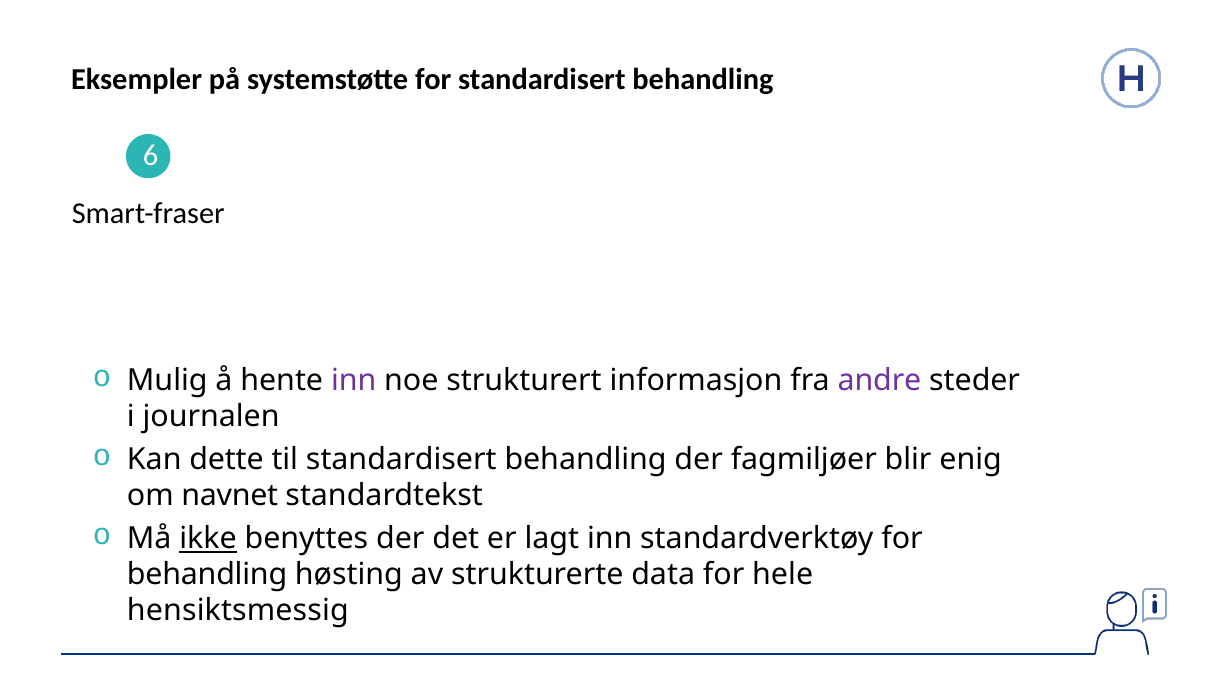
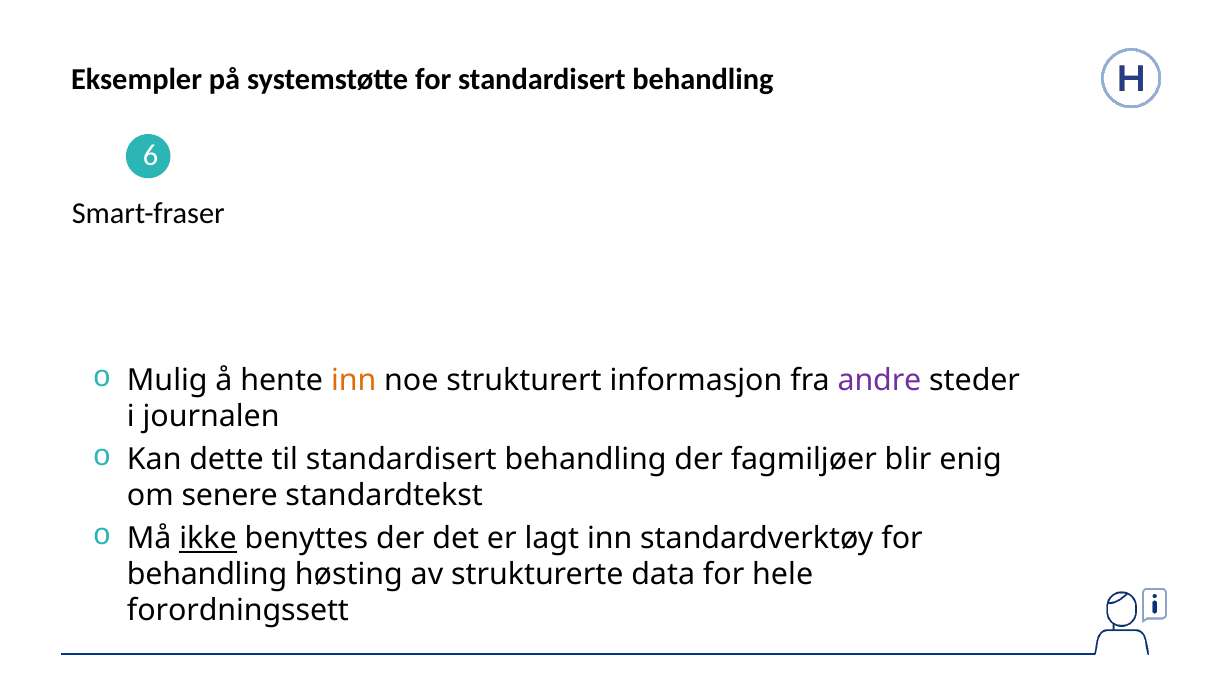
inn at (354, 380) colour: purple -> orange
navnet: navnet -> senere
hensiktsmessig: hensiktsmessig -> forordningssett
